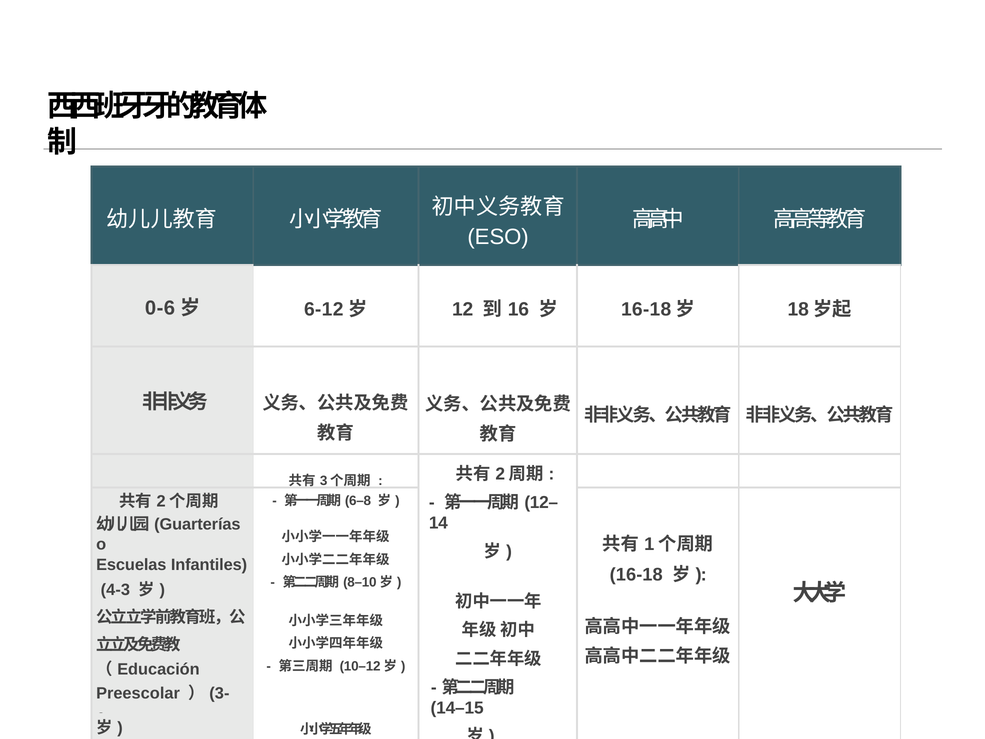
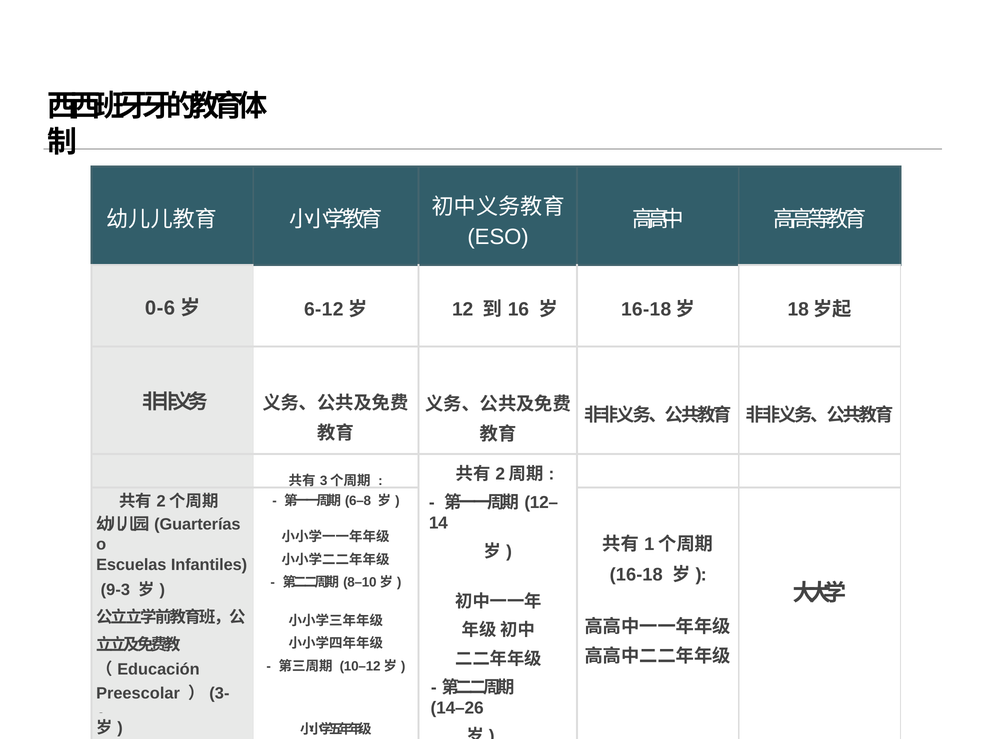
4-3: 4-3 -> 9-3
14–15: 14–15 -> 14–26
